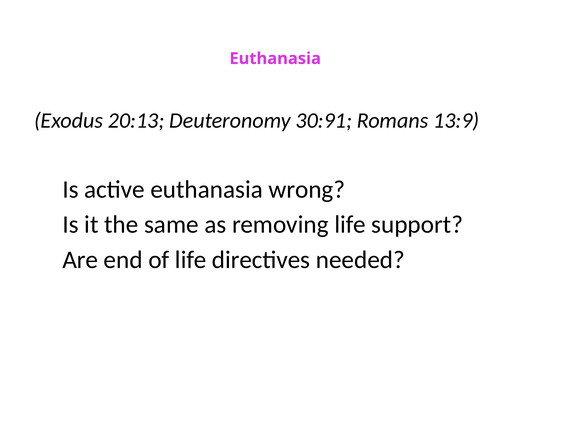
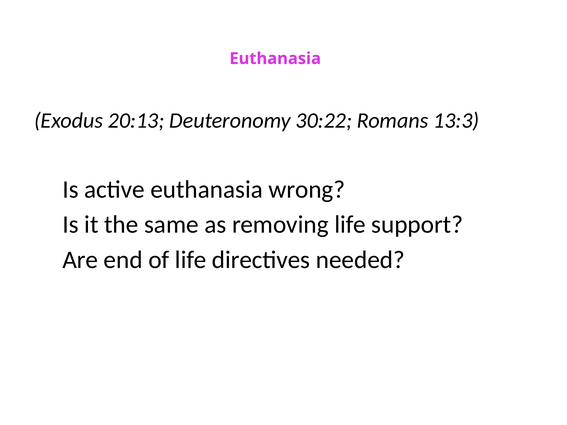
30:91: 30:91 -> 30:22
13:9: 13:9 -> 13:3
